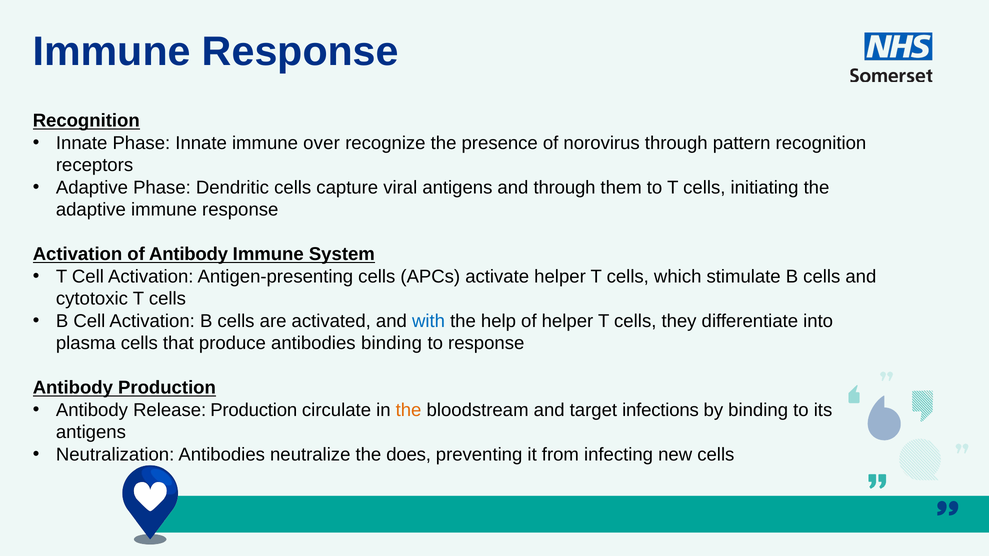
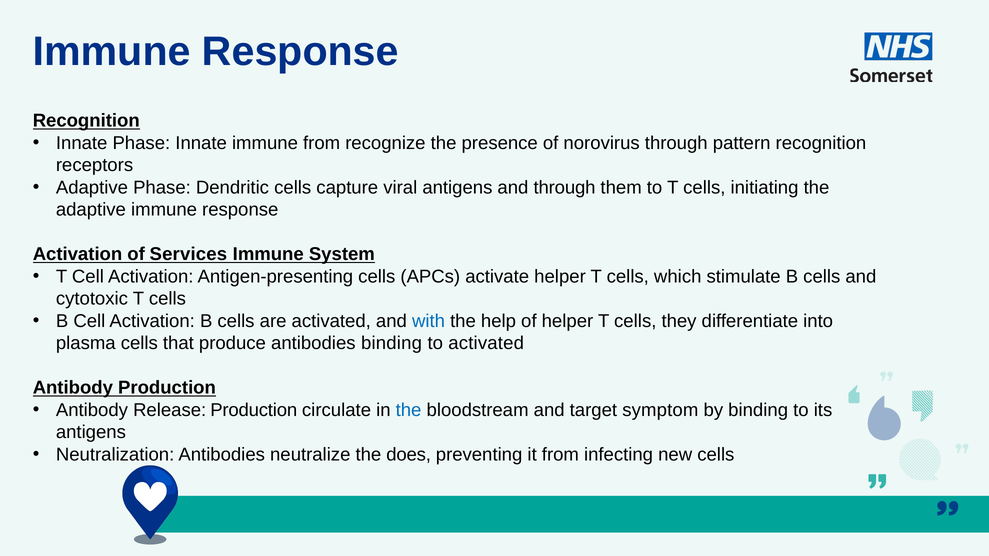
immune over: over -> from
of Antibody: Antibody -> Services
to response: response -> activated
the at (409, 410) colour: orange -> blue
infections: infections -> symptom
